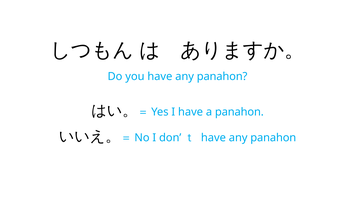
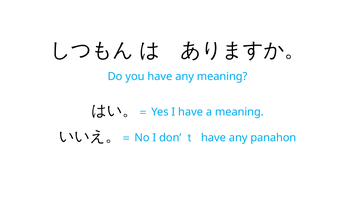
you have any panahon: panahon -> meaning
a panahon: panahon -> meaning
